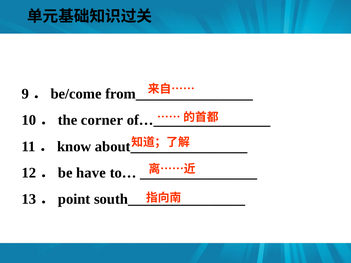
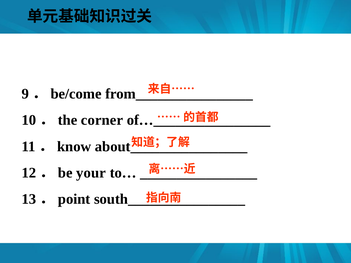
have: have -> your
